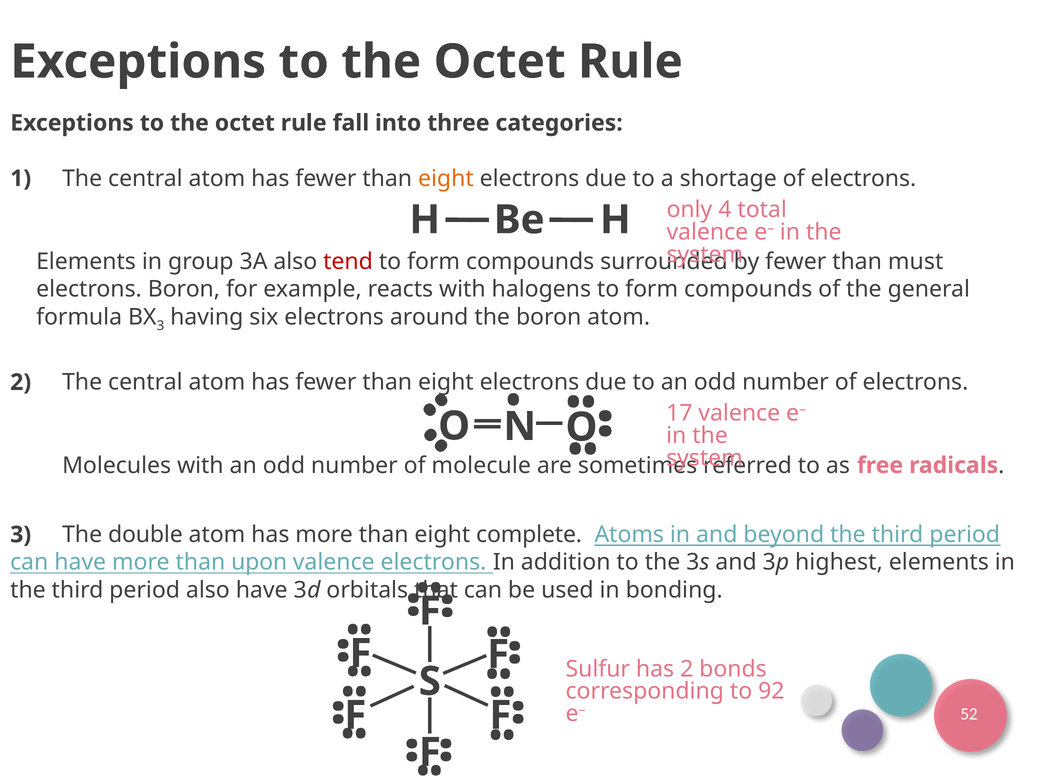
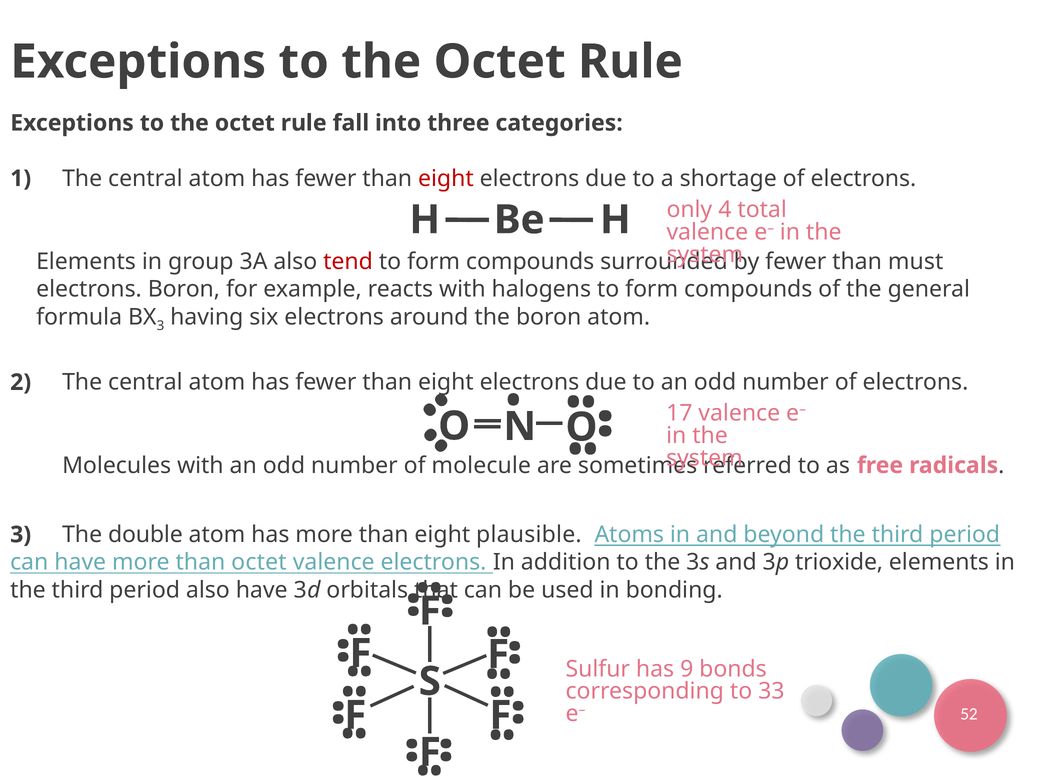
eight at (446, 178) colour: orange -> red
complete: complete -> plausible
than upon: upon -> octet
highest: highest -> trioxide
has 2: 2 -> 9
92: 92 -> 33
